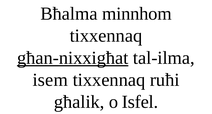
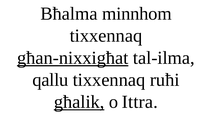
isem: isem -> qallu
għalik underline: none -> present
Isfel: Isfel -> Ittra
